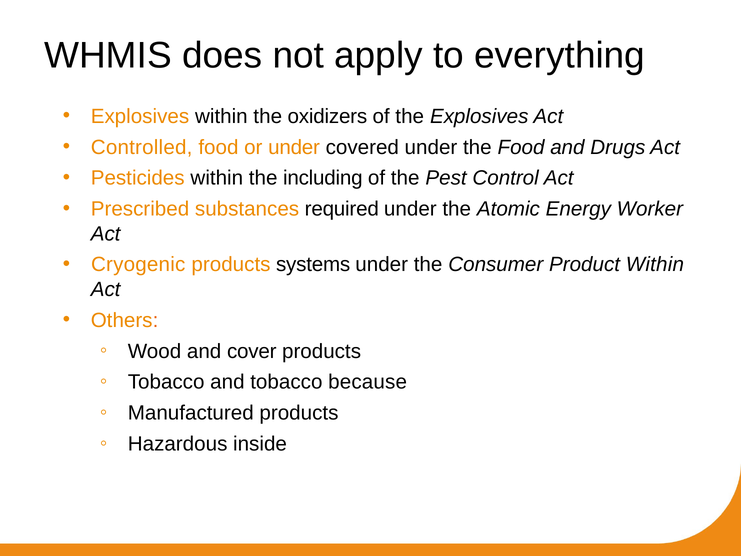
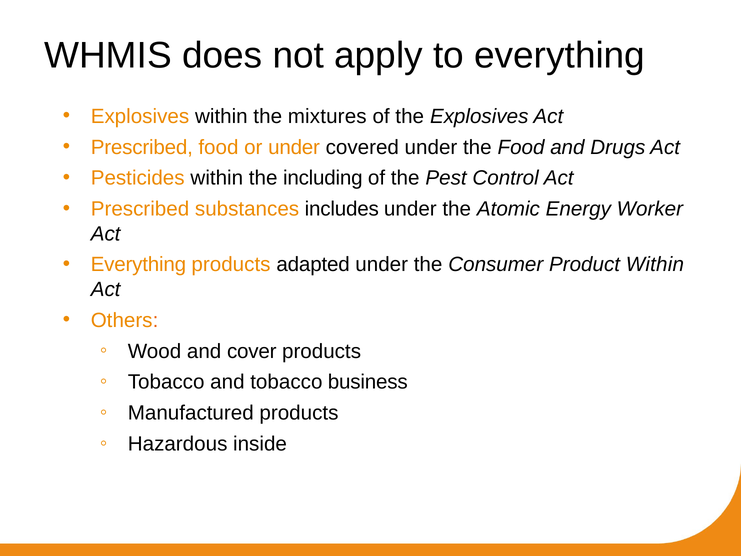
oxidizers: oxidizers -> mixtures
Controlled at (142, 147): Controlled -> Prescribed
required: required -> includes
Cryogenic at (138, 265): Cryogenic -> Everything
systems: systems -> adapted
because: because -> business
